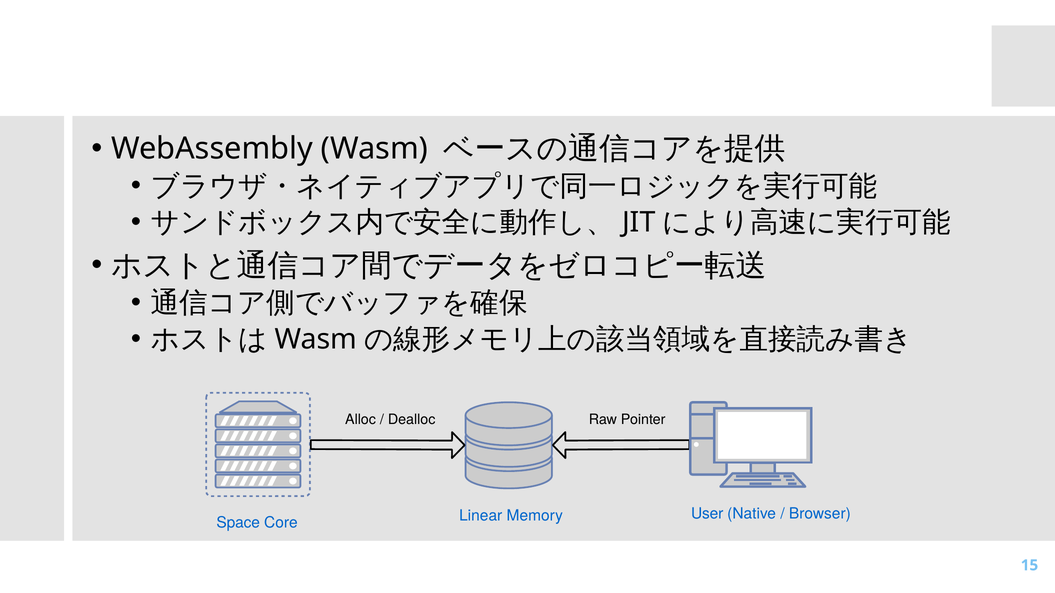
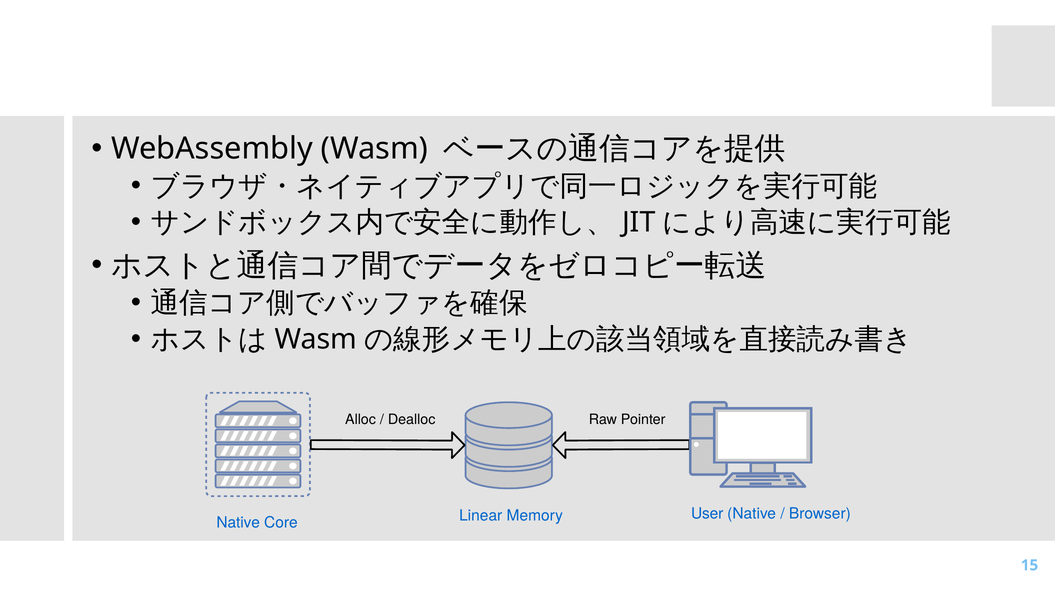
Space at (238, 523): Space -> Native
